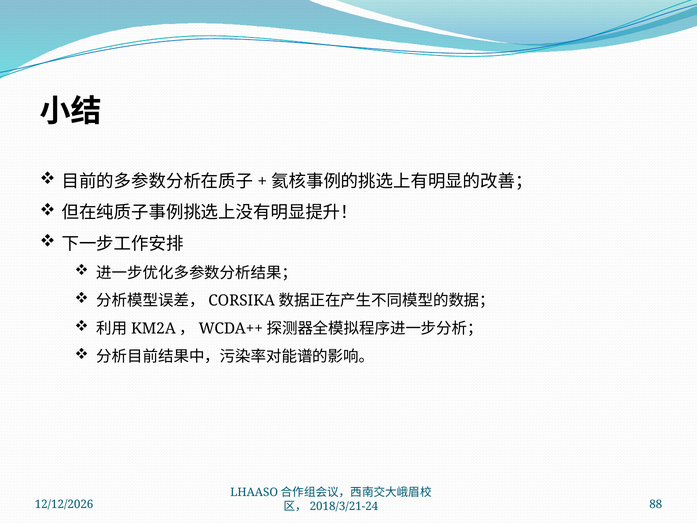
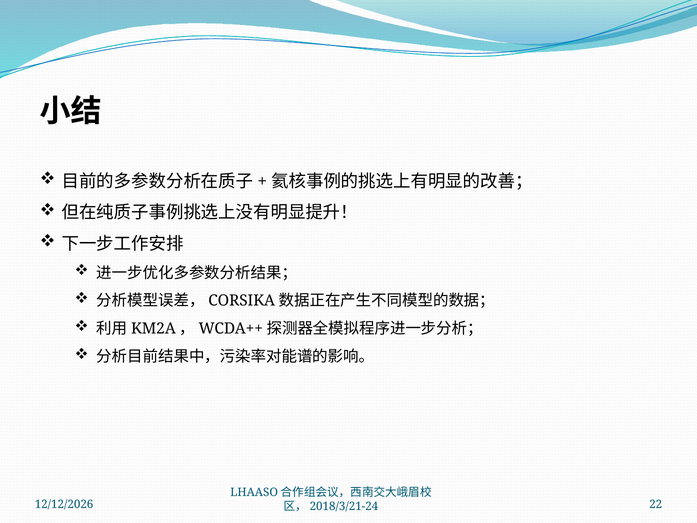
88: 88 -> 22
